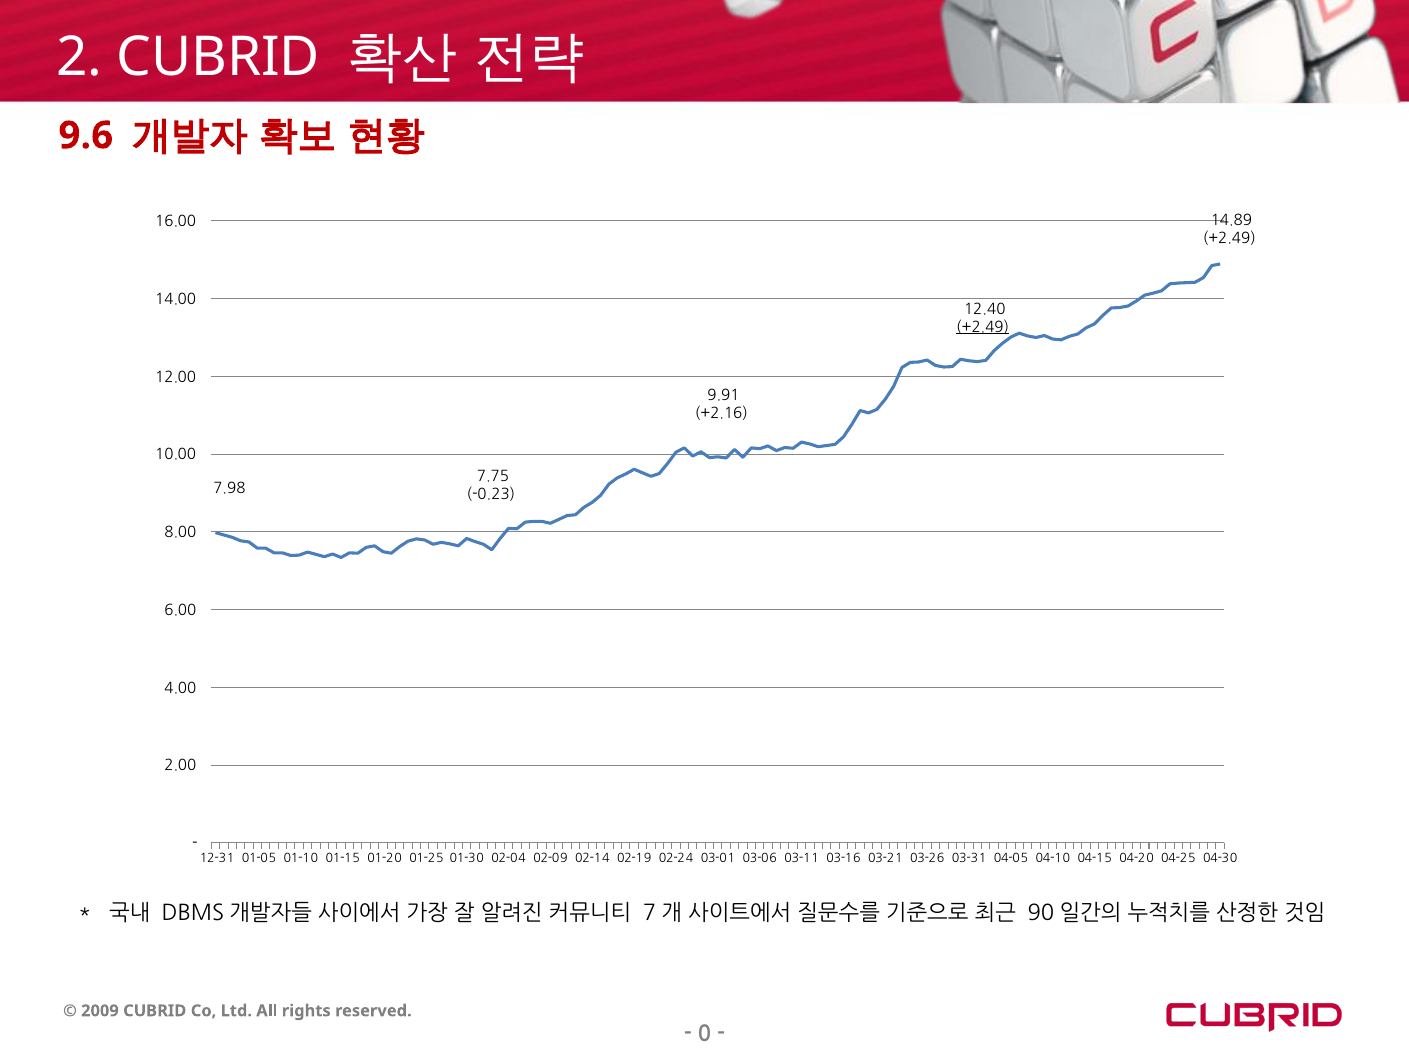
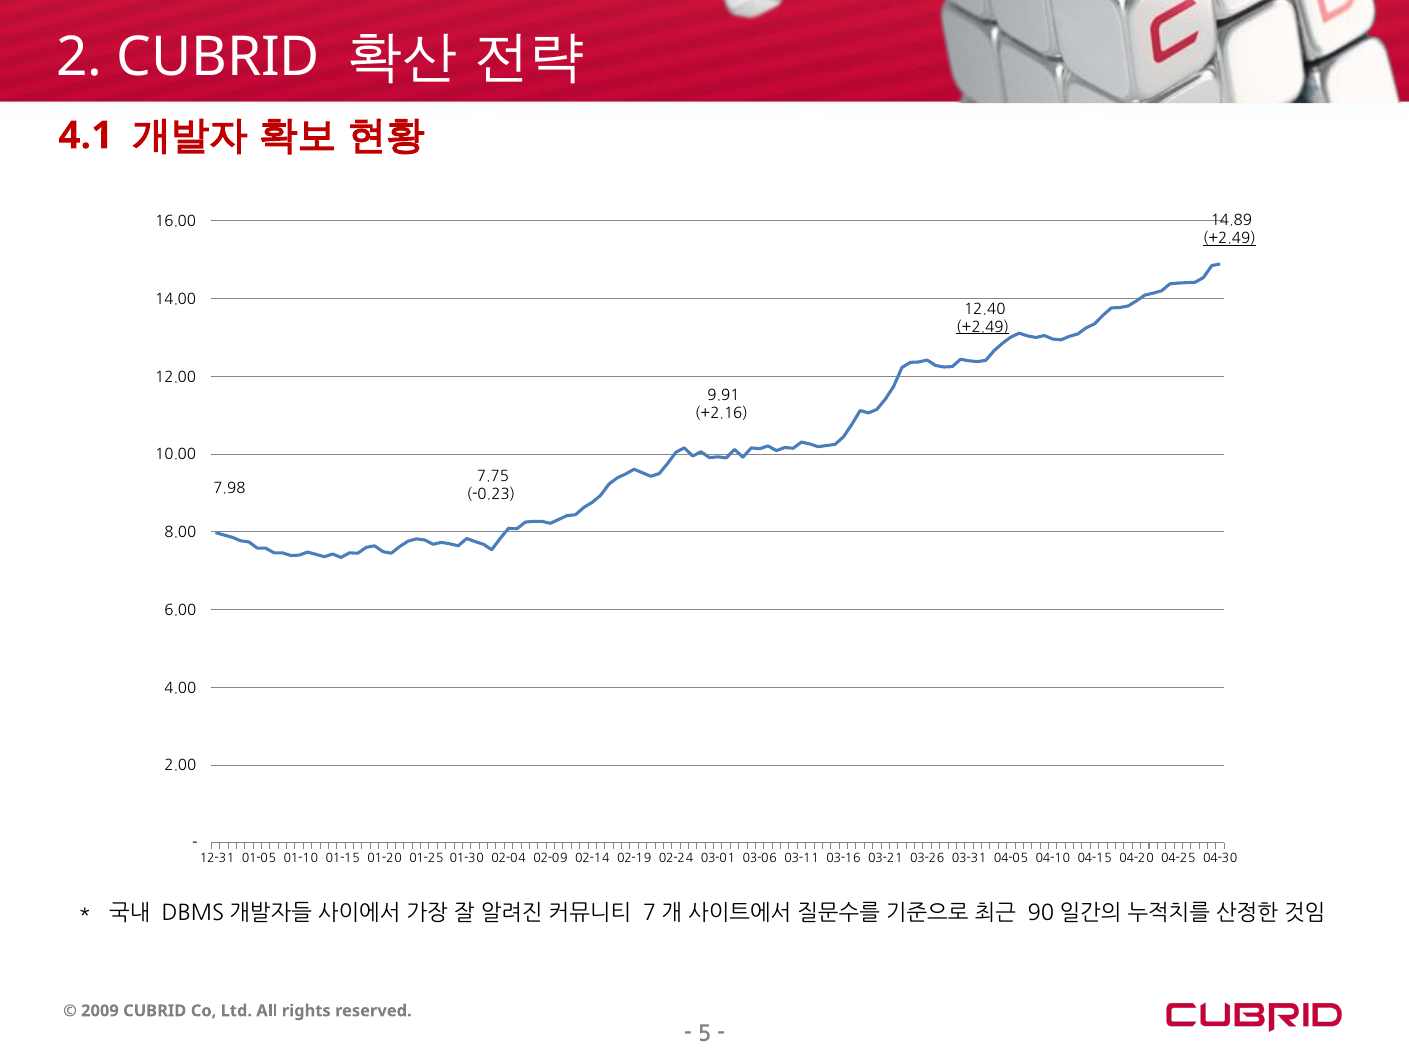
9.6: 9.6 -> 4.1
+2.49 at (1229, 239) underline: none -> present
0: 0 -> 5
